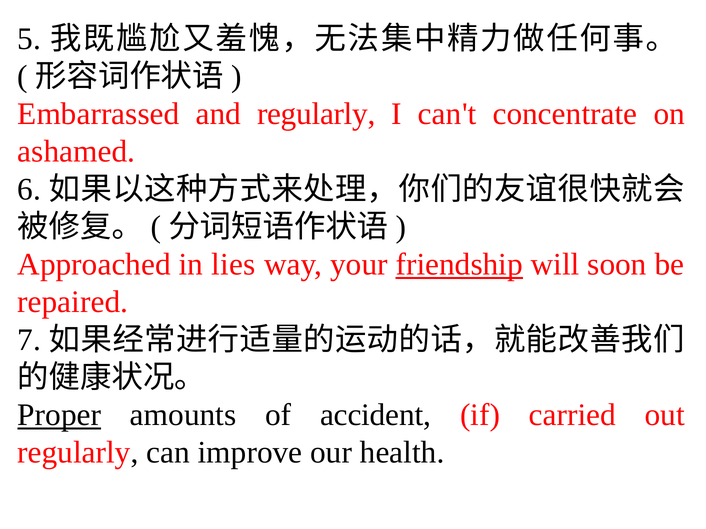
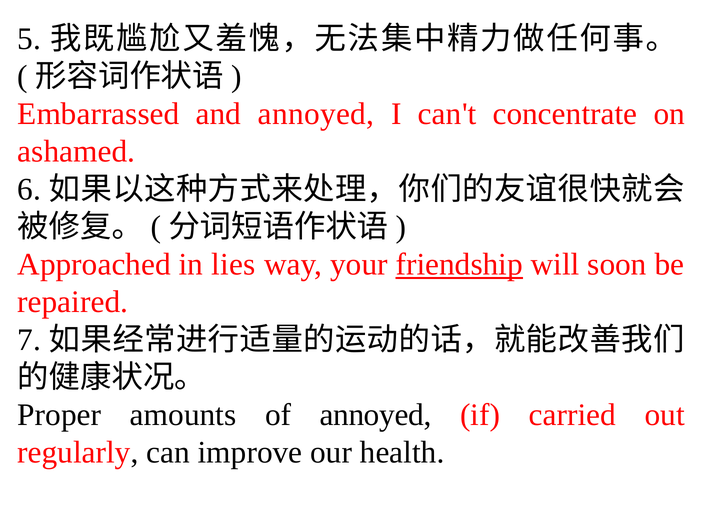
and regularly: regularly -> annoyed
Proper underline: present -> none
of accident: accident -> annoyed
